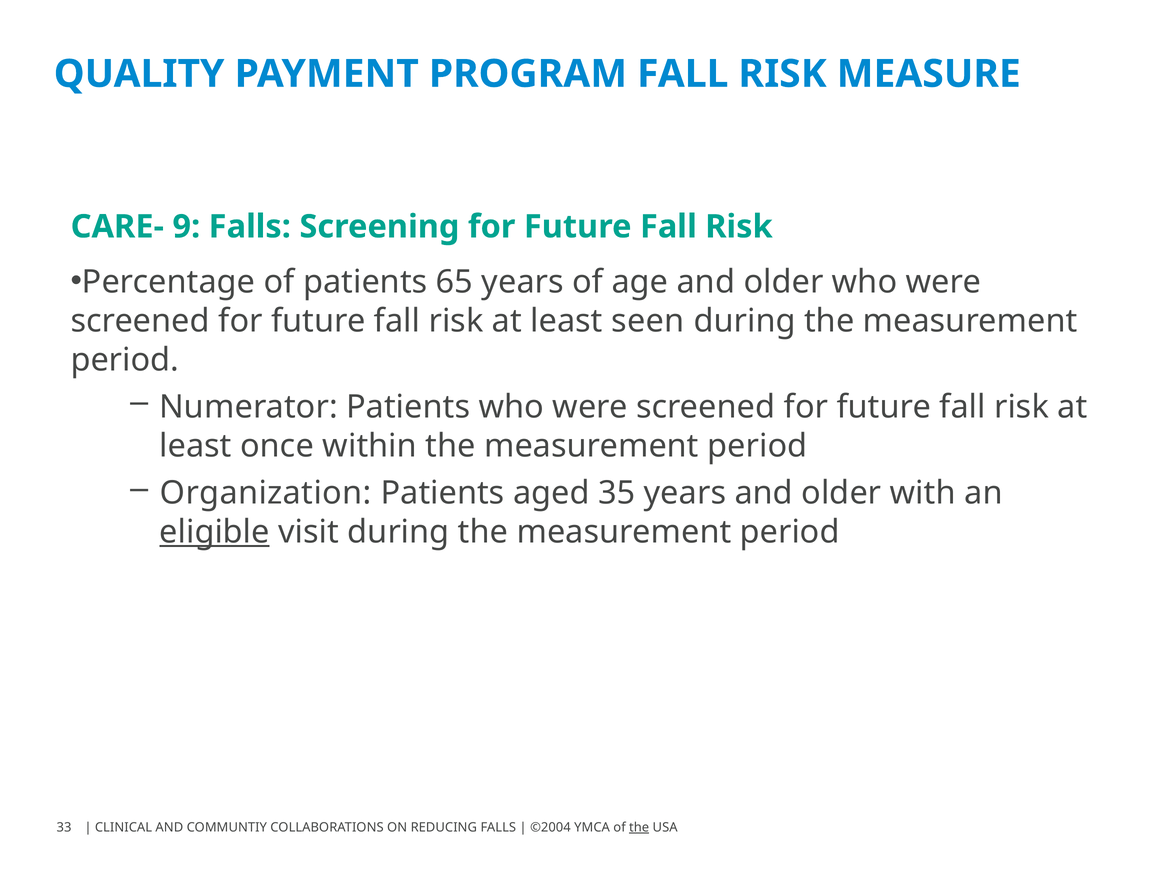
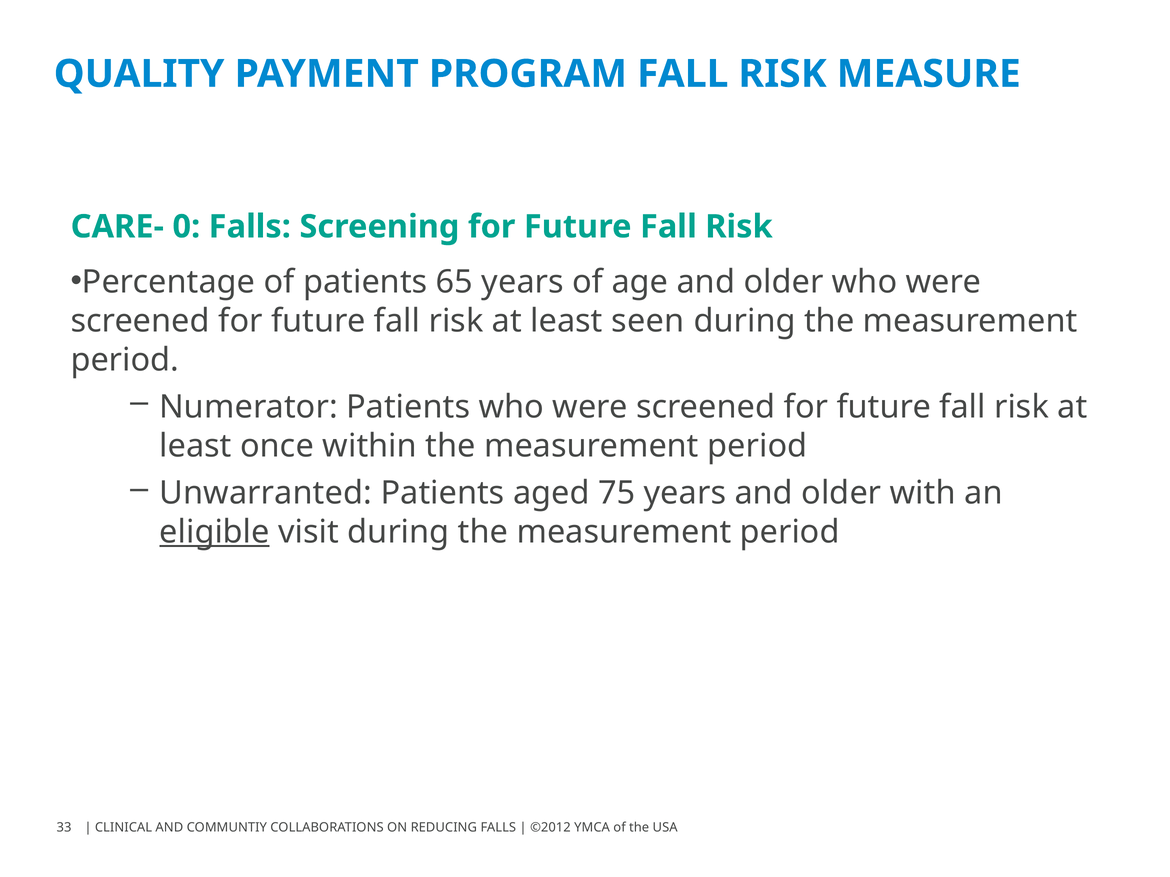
9: 9 -> 0
Organization: Organization -> Unwarranted
35: 35 -> 75
©2004: ©2004 -> ©2012
the at (639, 828) underline: present -> none
